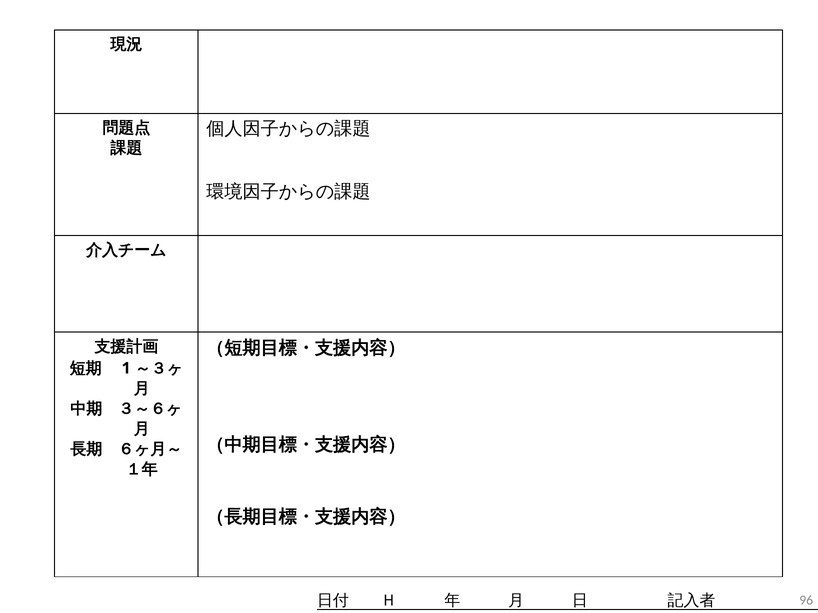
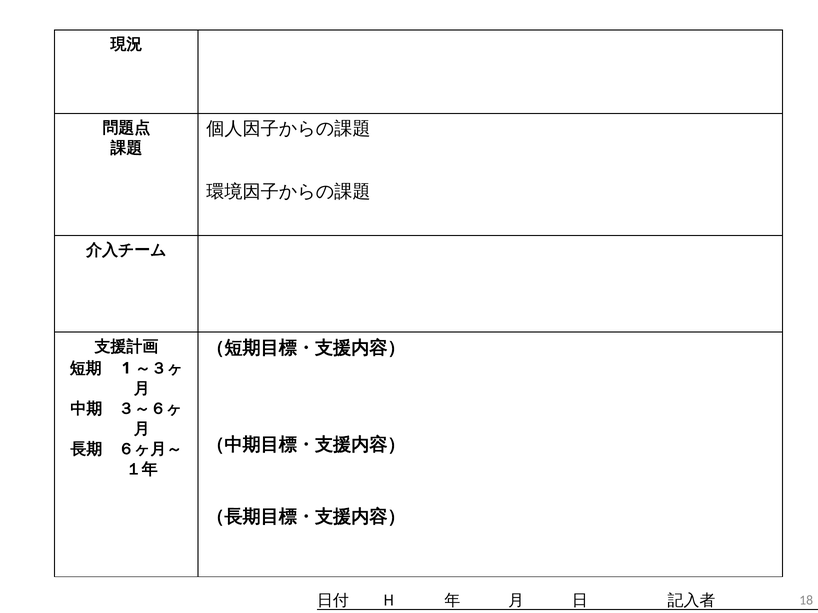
96: 96 -> 18
